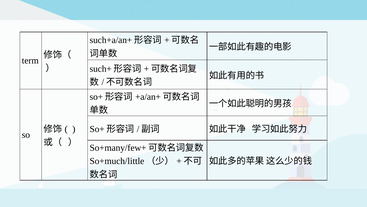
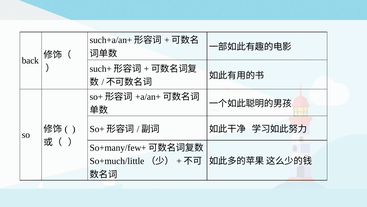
term: term -> back
